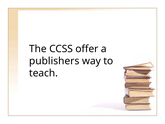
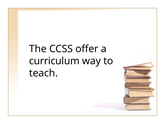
publishers: publishers -> curriculum
